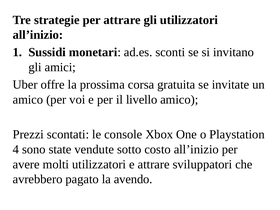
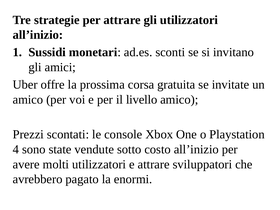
avendo: avendo -> enormi
